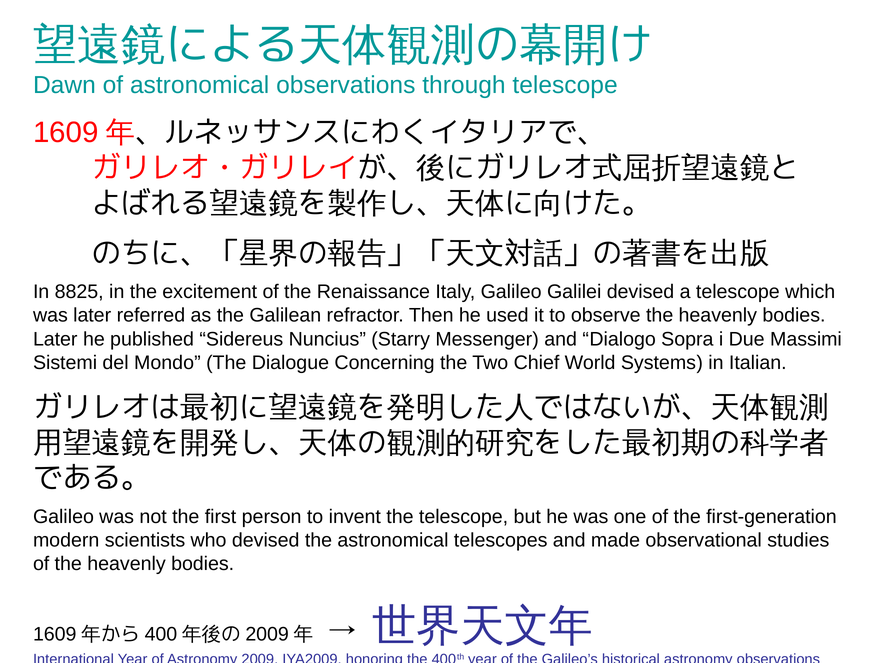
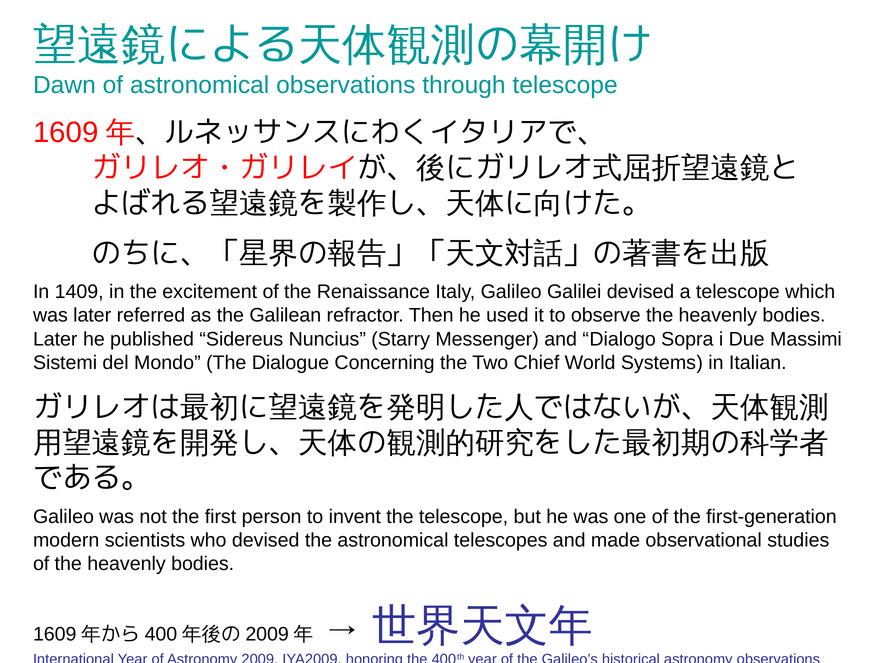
8825: 8825 -> 1409
